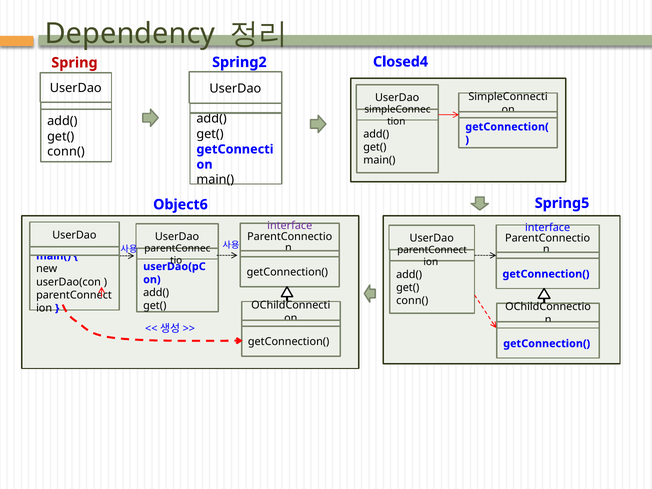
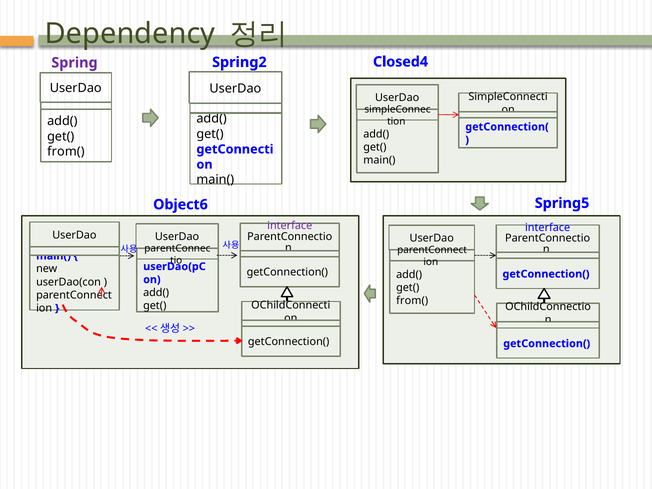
Spring colour: red -> purple
conn( at (66, 152): conn( -> from(
conn( at (412, 301): conn( -> from(
